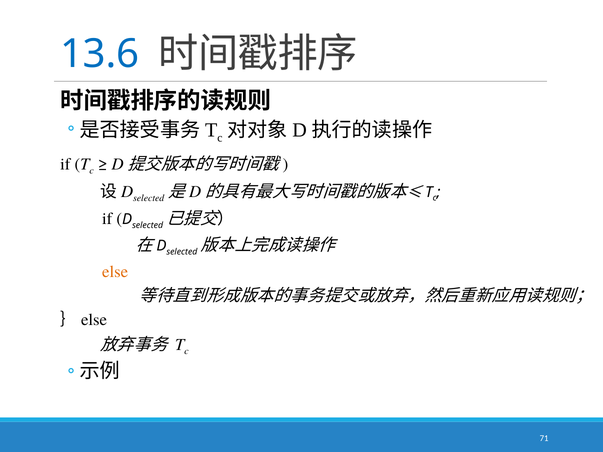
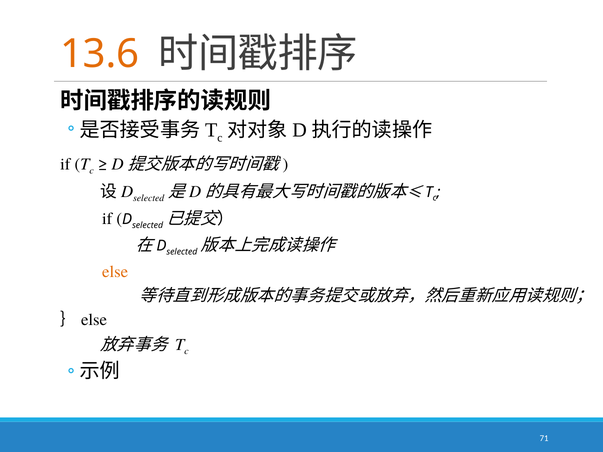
13.6 colour: blue -> orange
